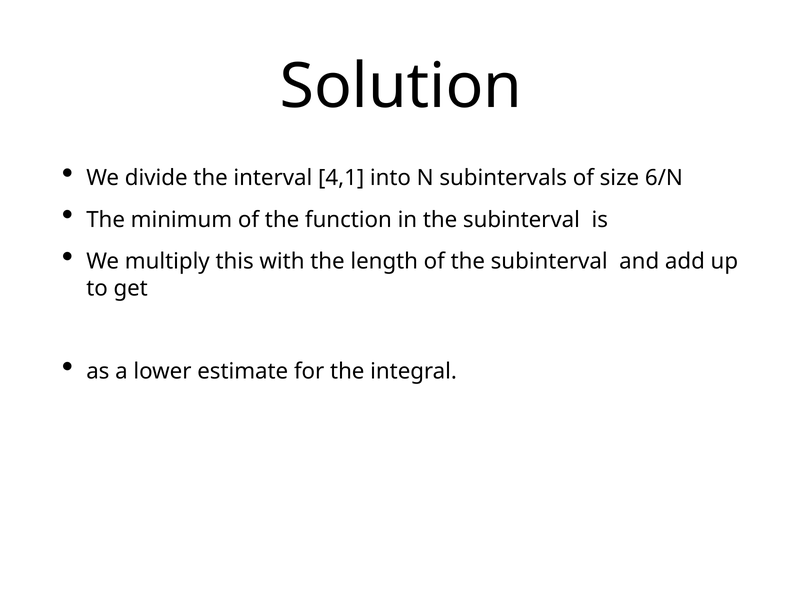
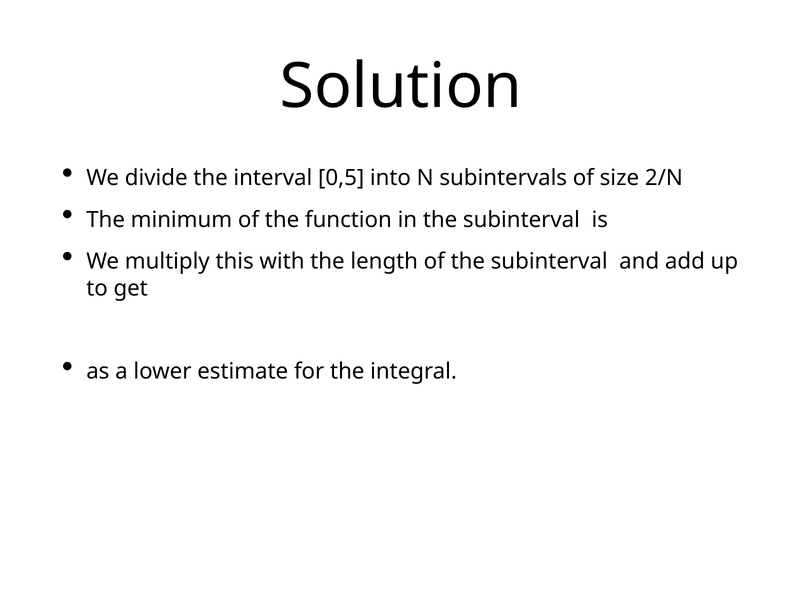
4,1: 4,1 -> 0,5
6/N: 6/N -> 2/N
